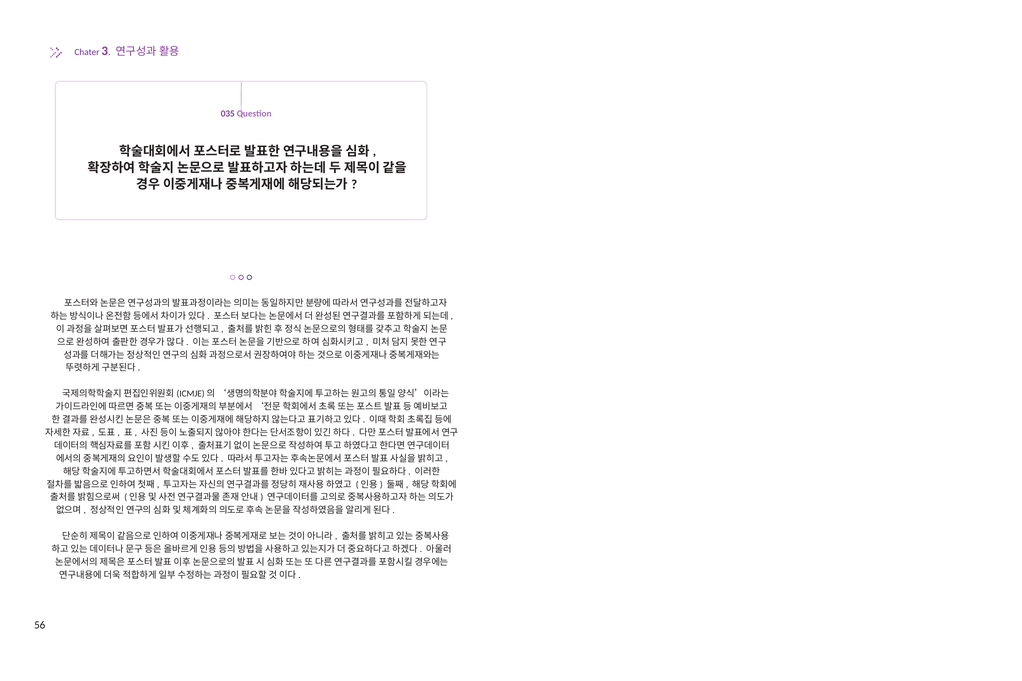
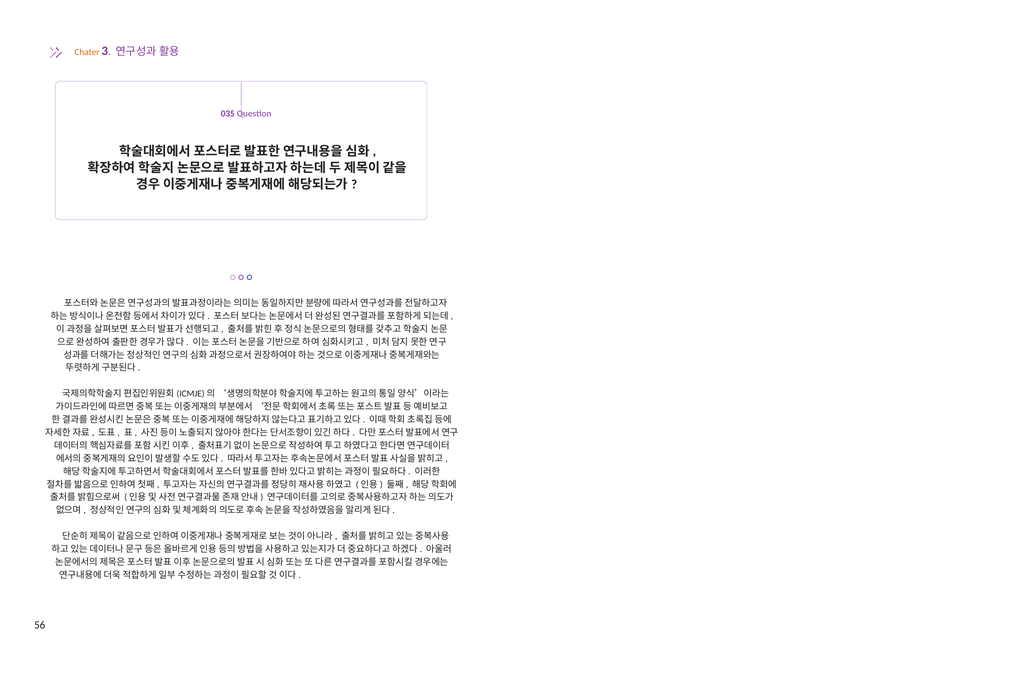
Chater colour: purple -> orange
